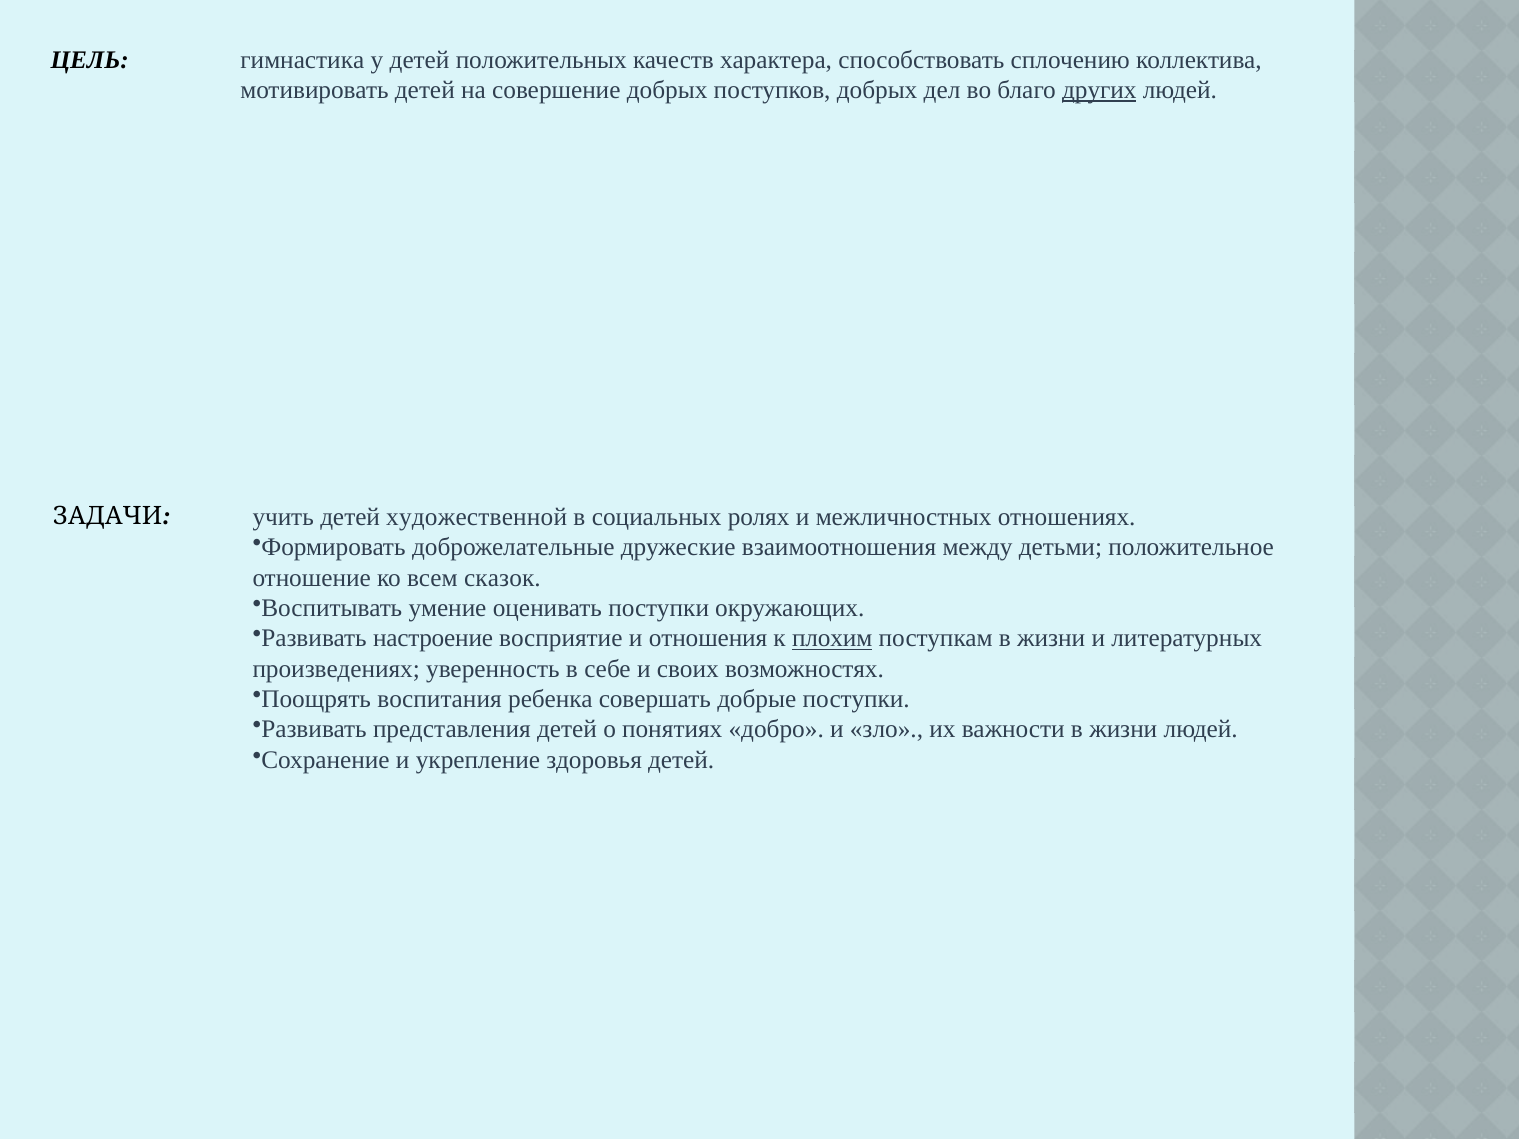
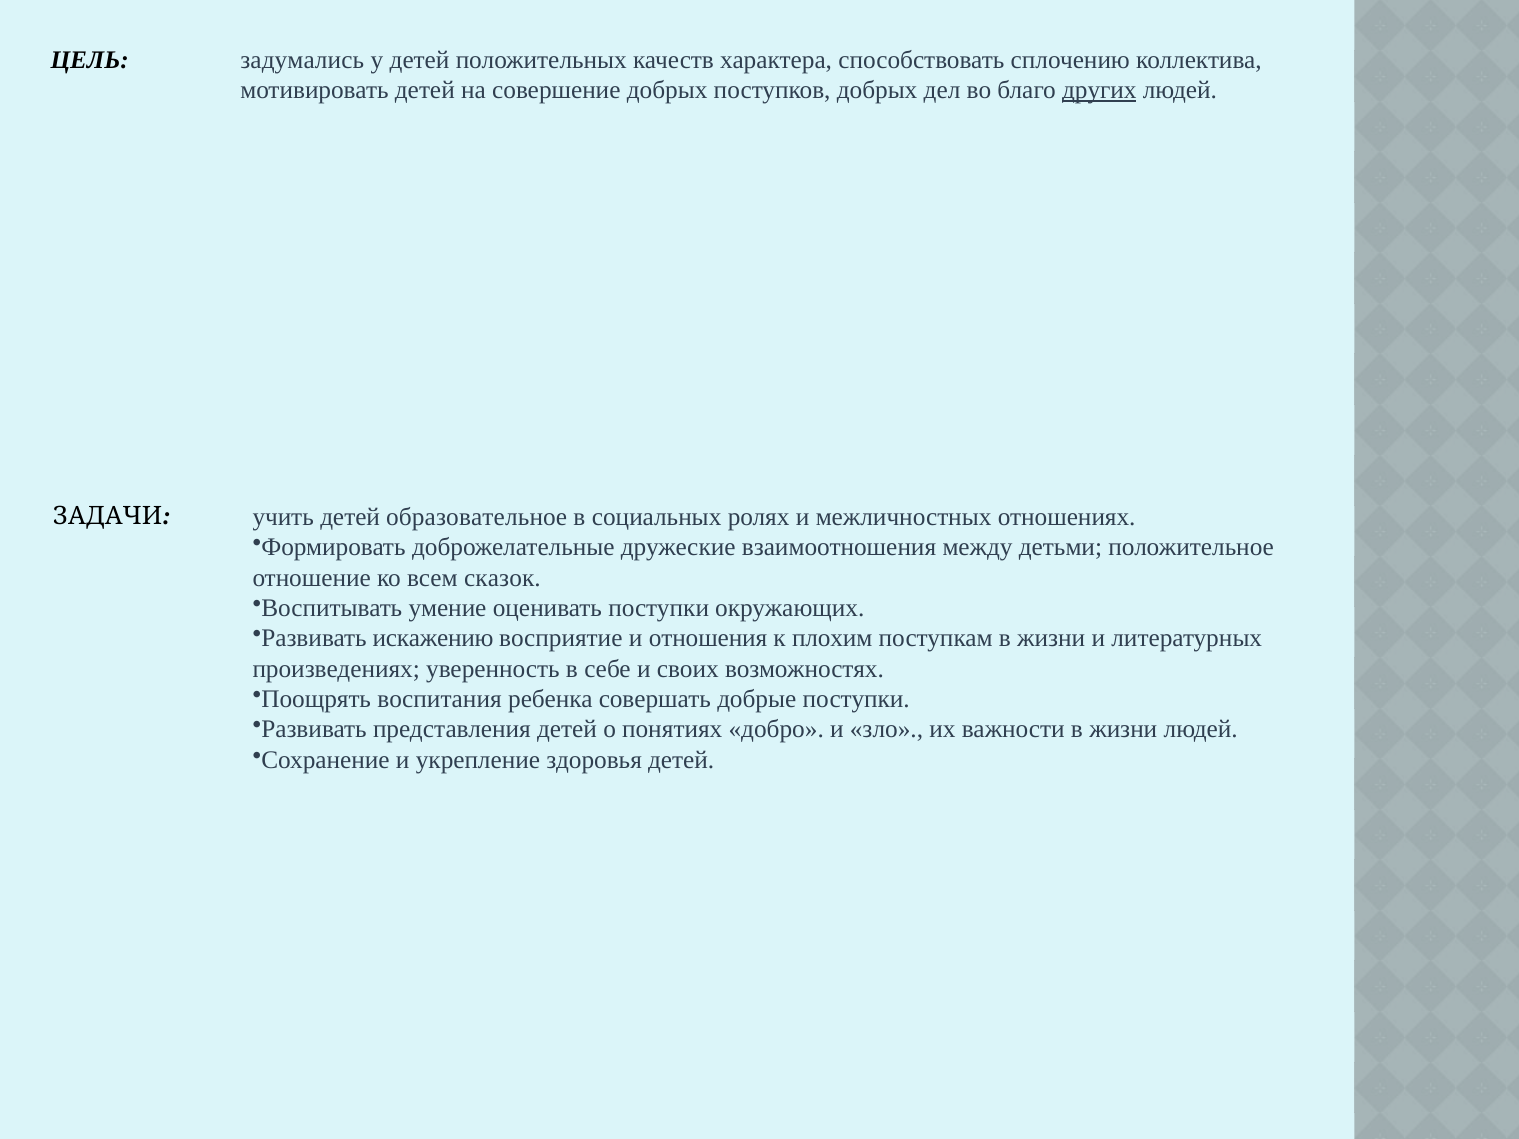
гимнастика: гимнастика -> задумались
художественной: художественной -> образовательное
настроение: настроение -> искажению
плохим underline: present -> none
